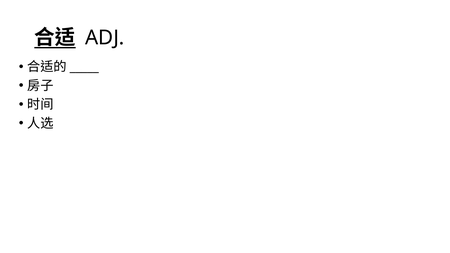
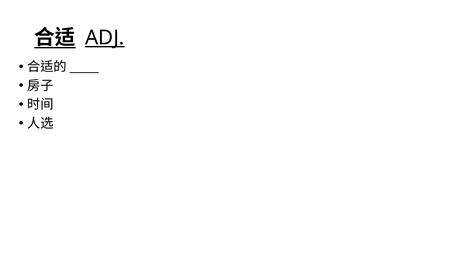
ADJ underline: none -> present
